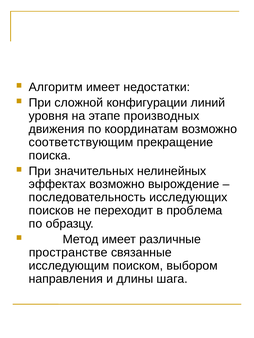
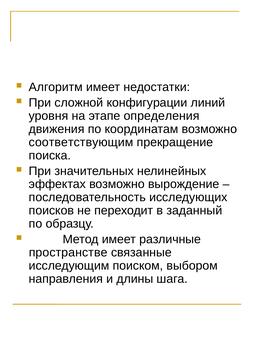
производных: производных -> определения
проблема: проблема -> заданный
